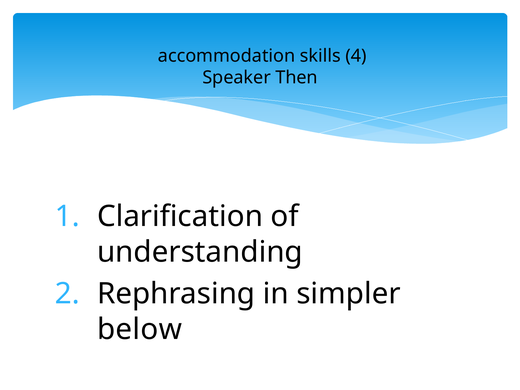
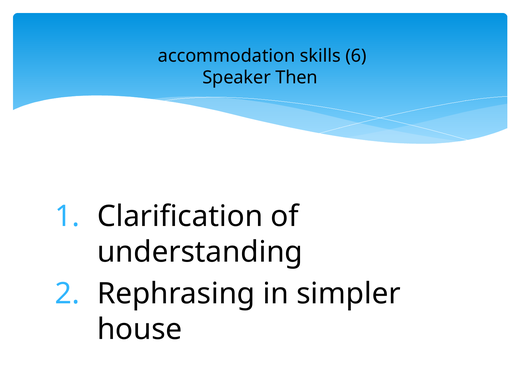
4: 4 -> 6
below: below -> house
